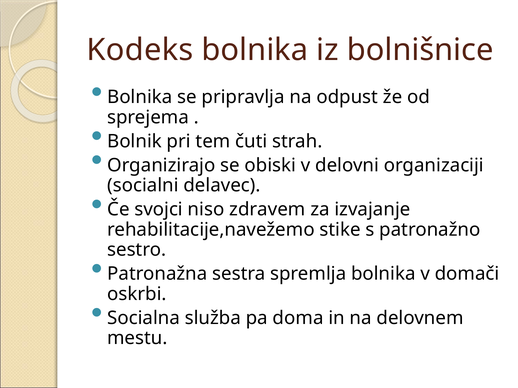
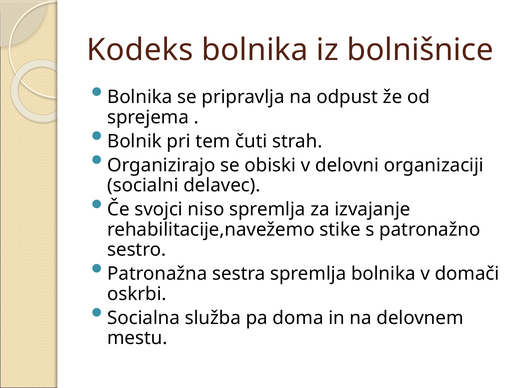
niso zdravem: zdravem -> spremlja
